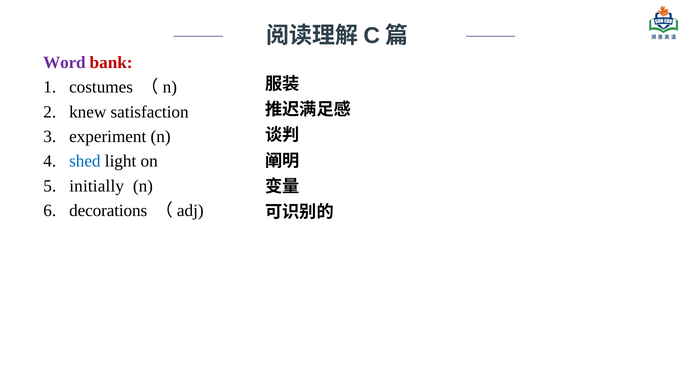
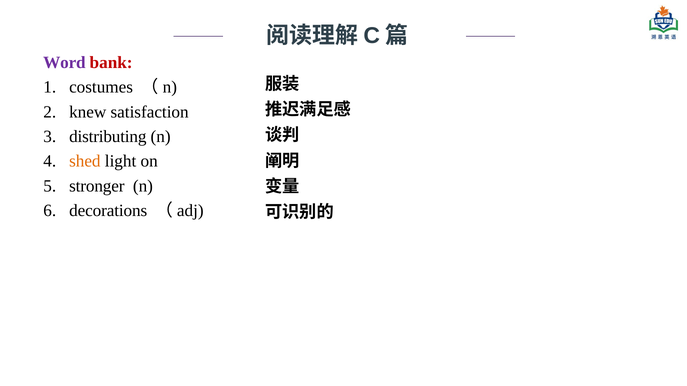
experiment: experiment -> distributing
shed colour: blue -> orange
initially: initially -> stronger
